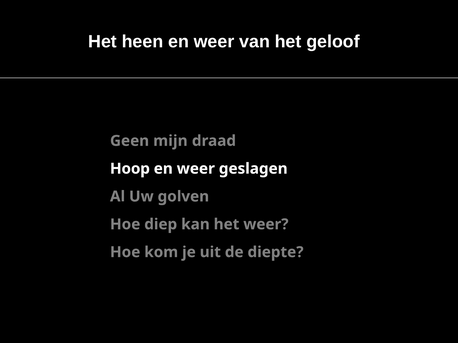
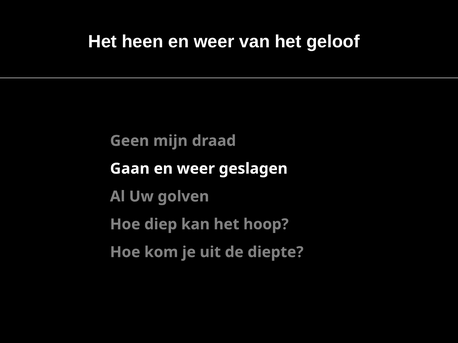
Hoop: Hoop -> Gaan
het weer: weer -> hoop
